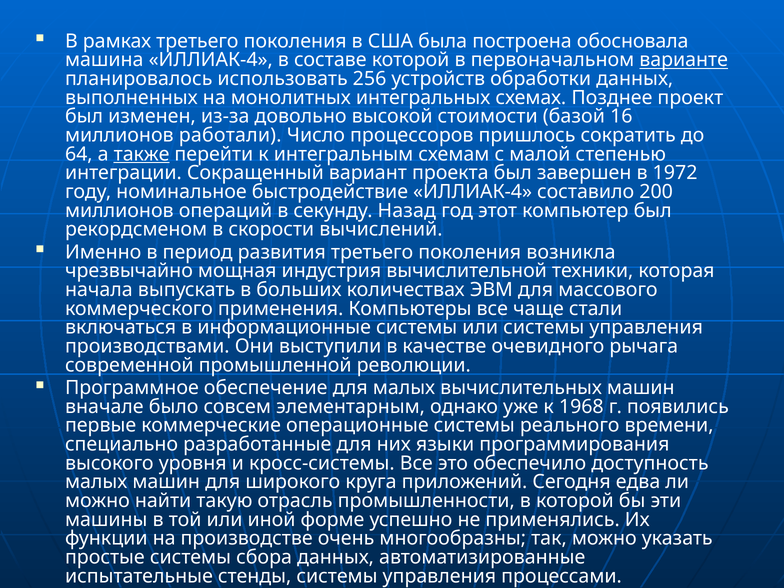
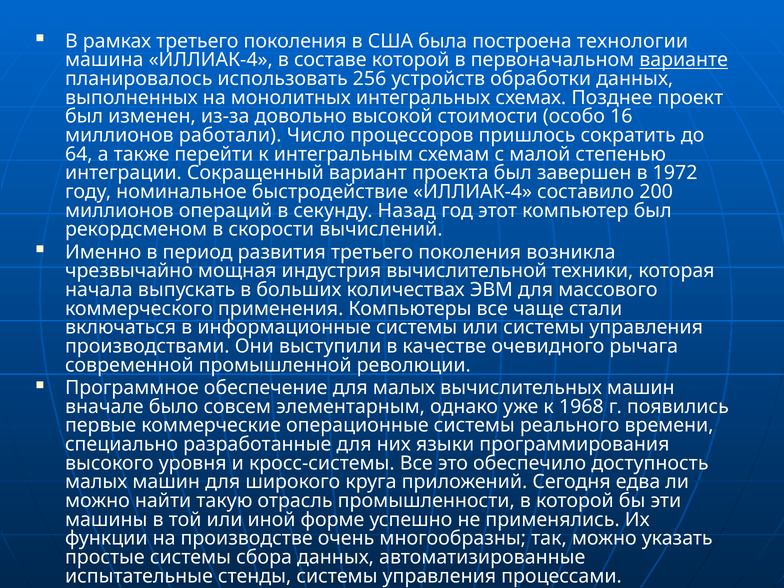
обосновала: обосновала -> технологии
базой: базой -> особо
также underline: present -> none
